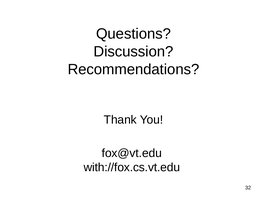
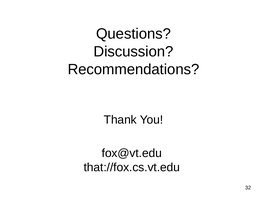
with://fox.cs.vt.edu: with://fox.cs.vt.edu -> that://fox.cs.vt.edu
